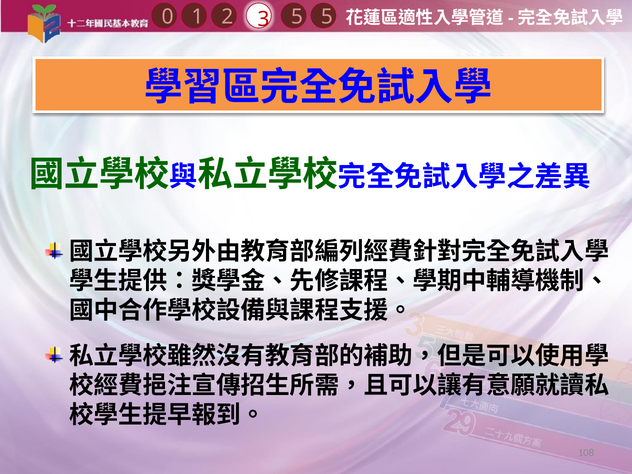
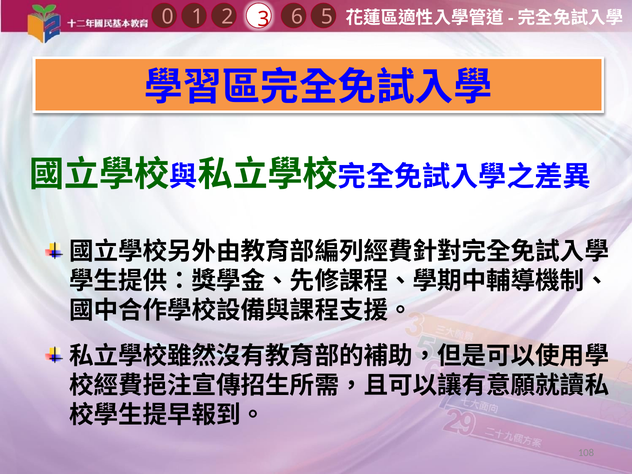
1 5: 5 -> 6
